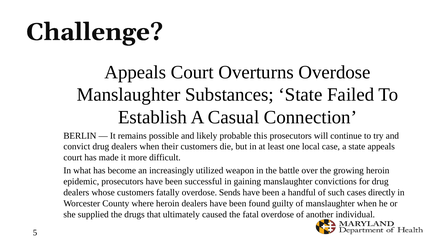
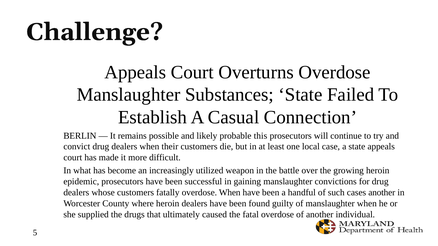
overdose Sends: Sends -> When
cases directly: directly -> another
